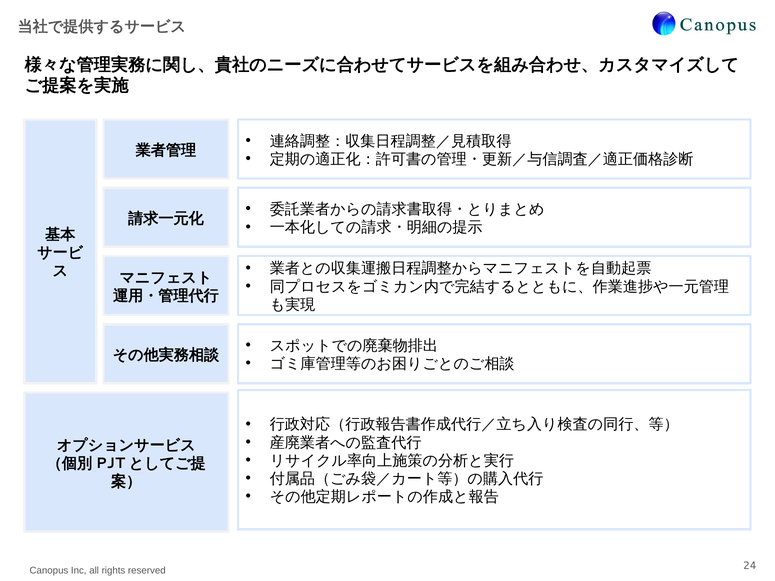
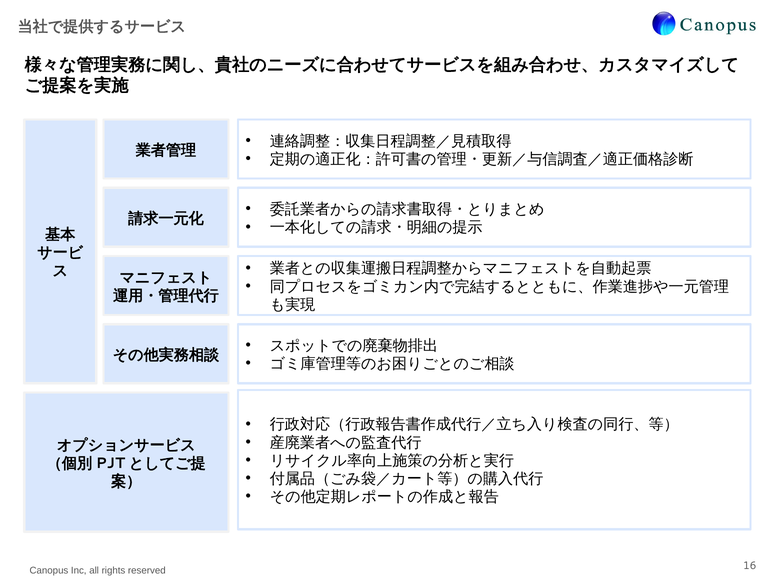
24: 24 -> 16
